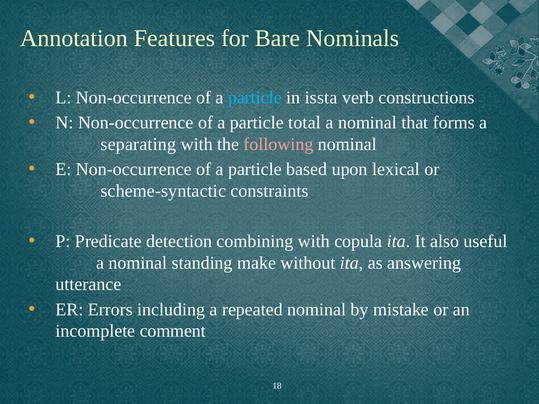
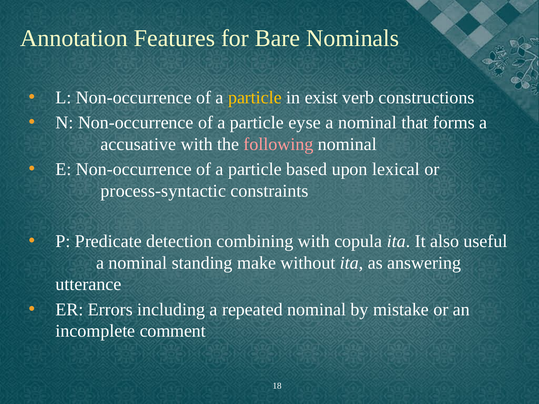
particle at (255, 98) colour: light blue -> yellow
issta: issta -> exist
total: total -> eyse
separating: separating -> accusative
scheme-syntactic: scheme-syntactic -> process-syntactic
